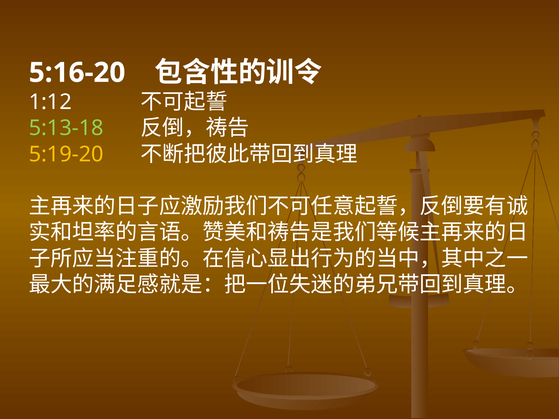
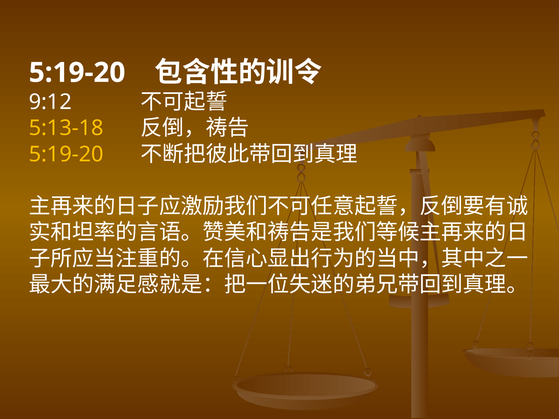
5:16-20 at (77, 73): 5:16-20 -> 5:19-20
1:12: 1:12 -> 9:12
5:13-18 colour: light green -> yellow
